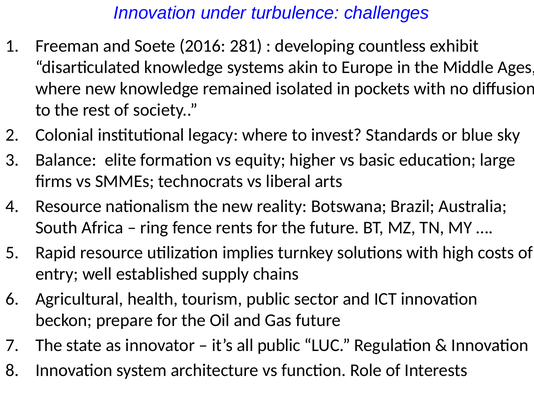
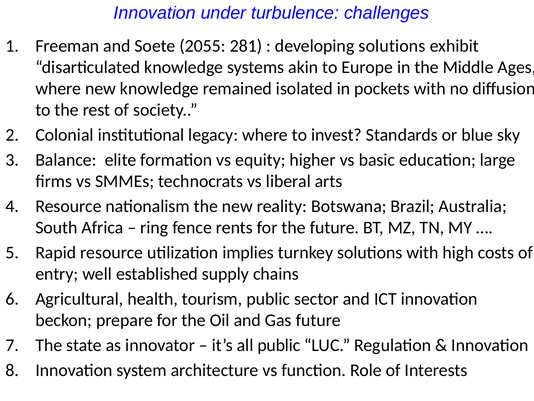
2016: 2016 -> 2055
developing countless: countless -> solutions
